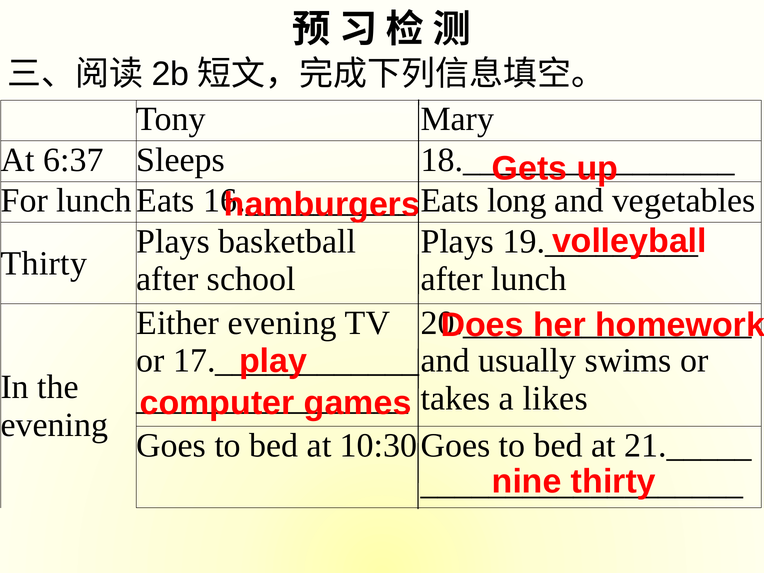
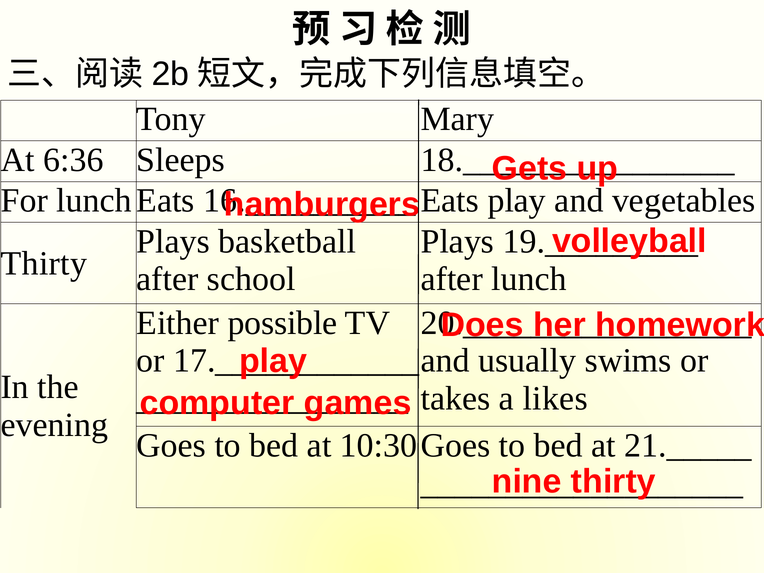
6:37: 6:37 -> 6:36
long at (517, 201): long -> play
Either evening: evening -> possible
